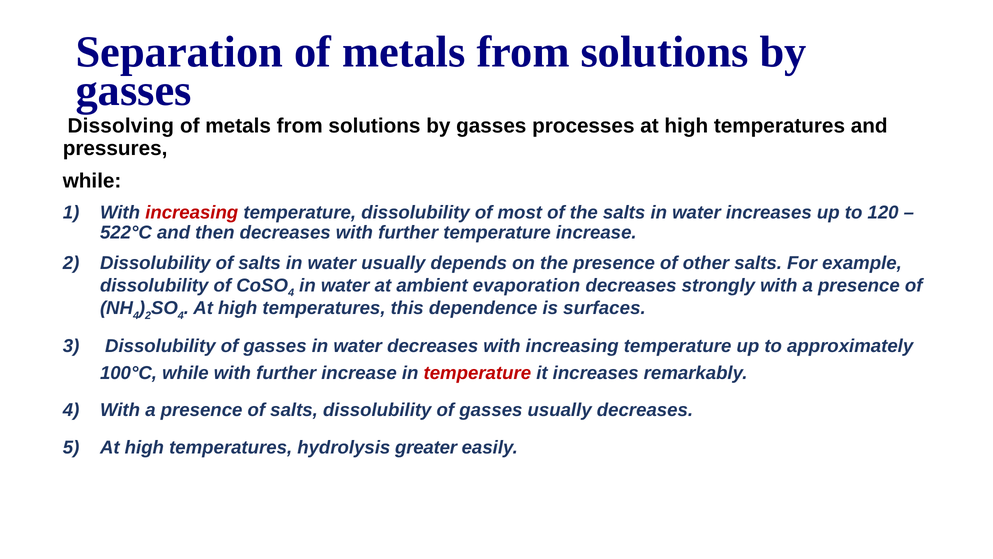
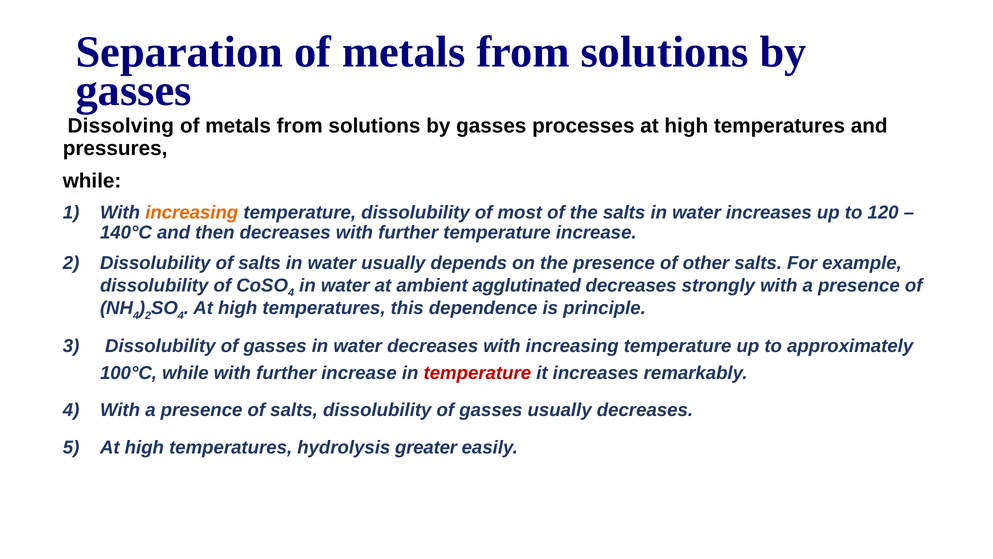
increasing at (192, 212) colour: red -> orange
522°C: 522°C -> 140°C
evaporation: evaporation -> agglutinated
surfaces: surfaces -> principle
